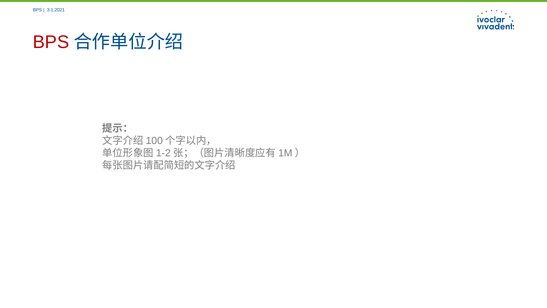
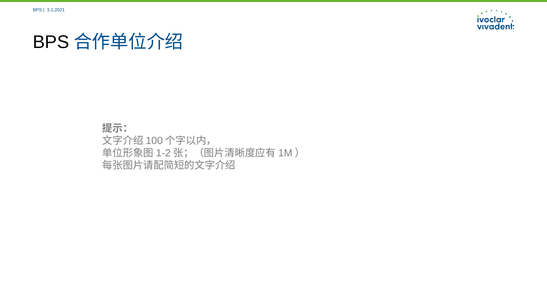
BPS at (51, 42) colour: red -> black
